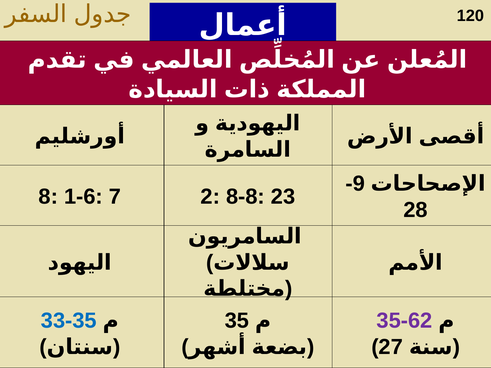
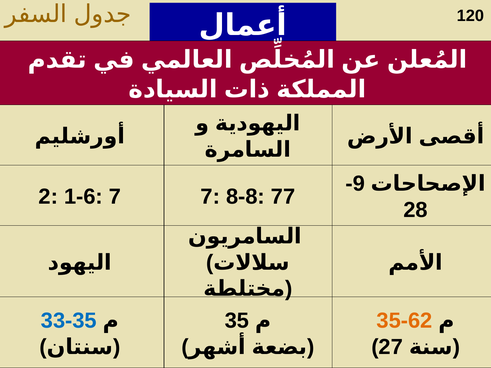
8: 8 -> 2
7 2: 2 -> 7
23: 23 -> 77
35-62 colour: purple -> orange
